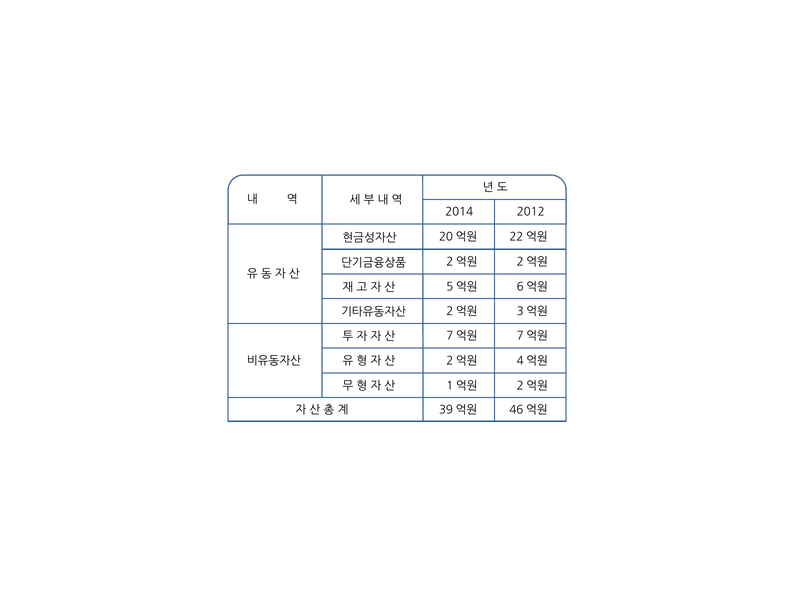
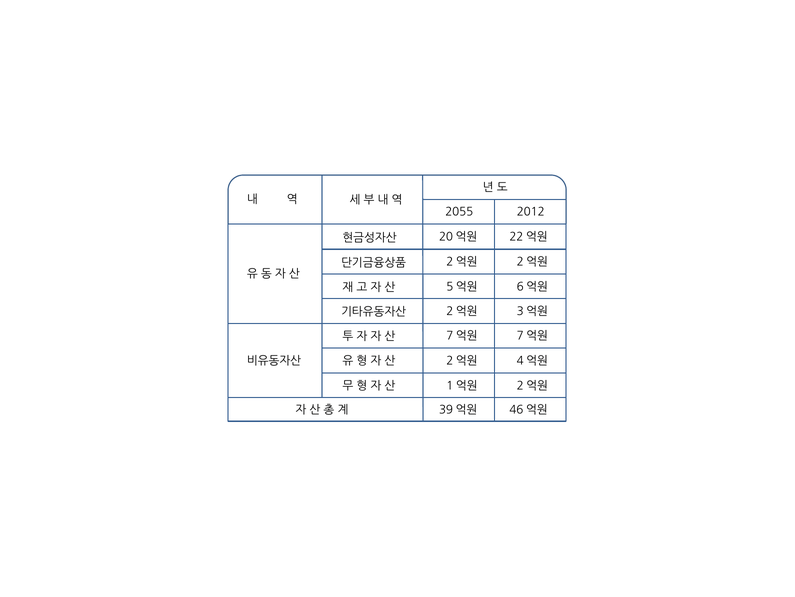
2014: 2014 -> 2055
